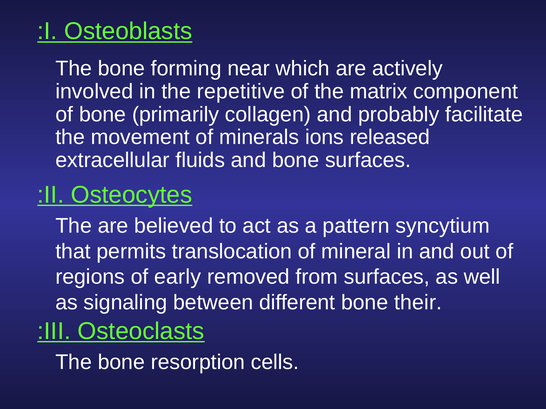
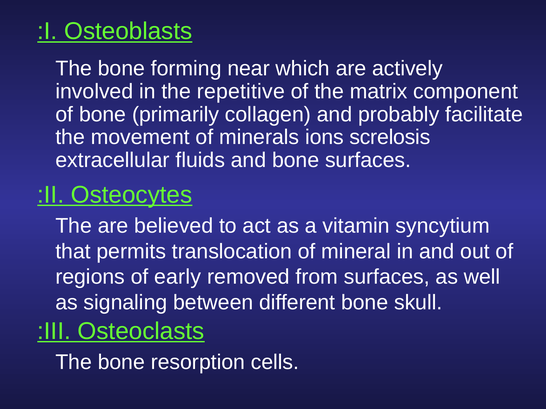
released: released -> screlosis
pattern: pattern -> vitamin
their: their -> skull
